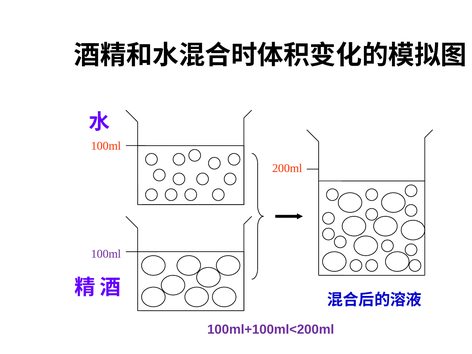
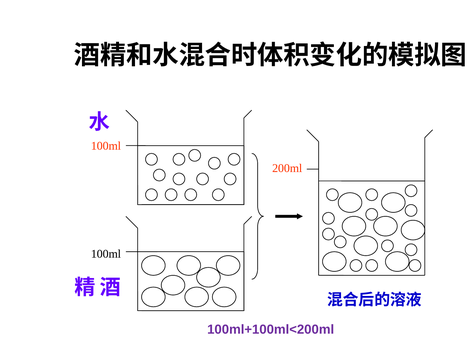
100ml at (106, 254) colour: purple -> black
